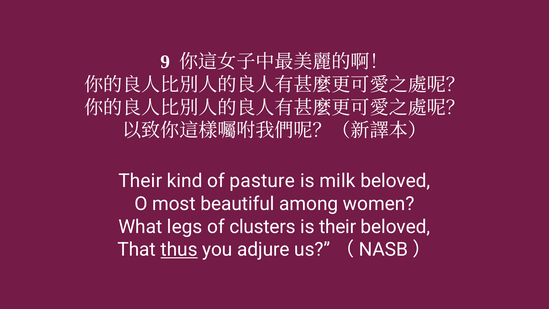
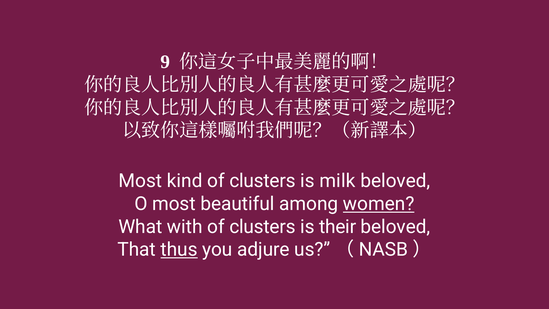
Their at (140, 181): Their -> Most
kind of pasture: pasture -> clusters
women underline: none -> present
legs: legs -> with
